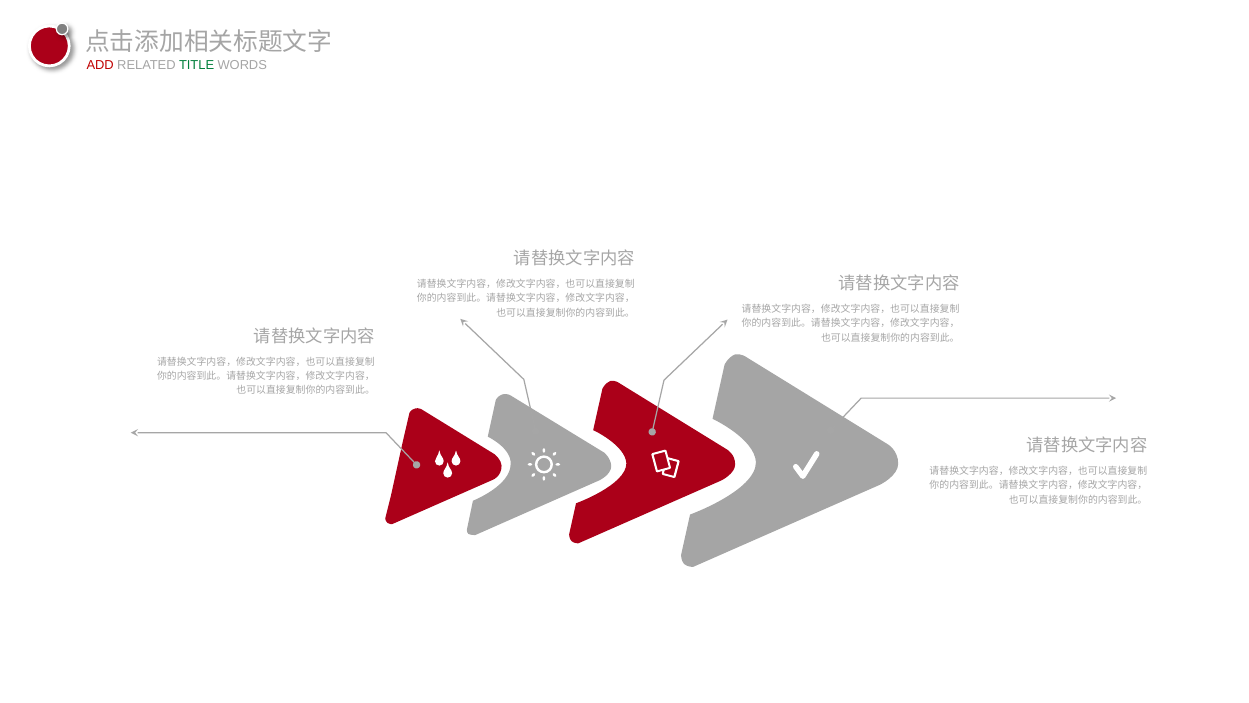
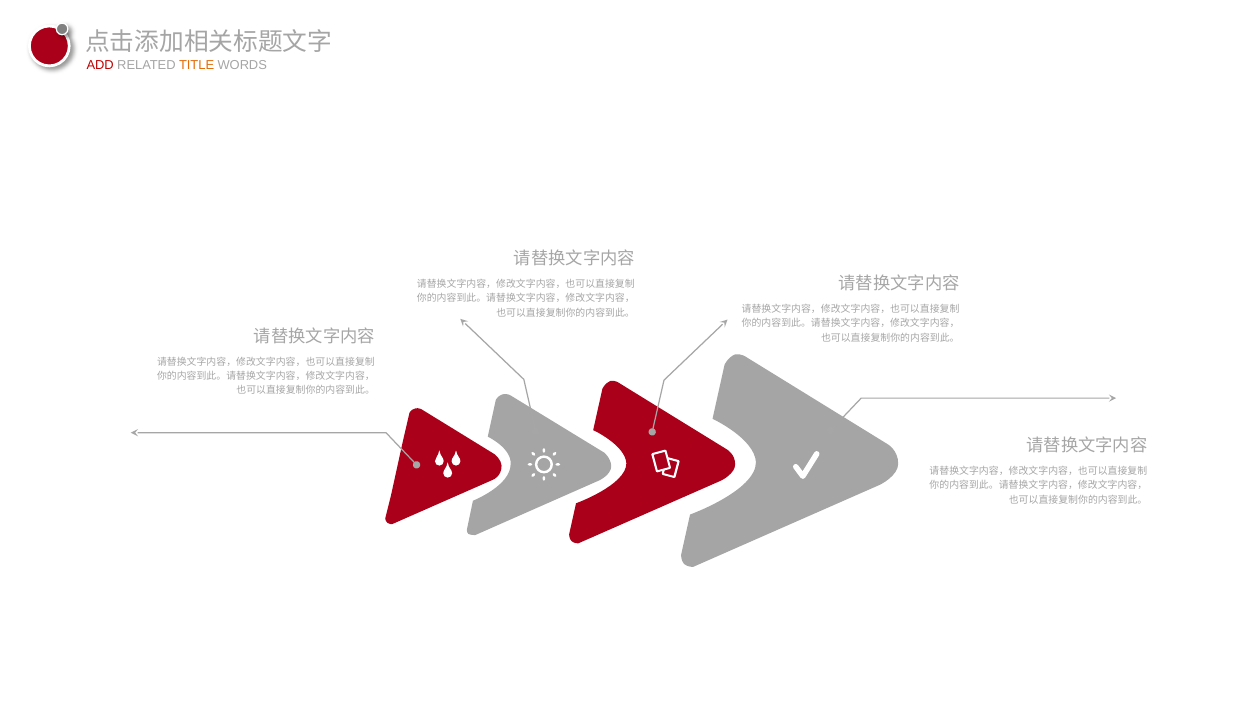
TITLE colour: green -> orange
